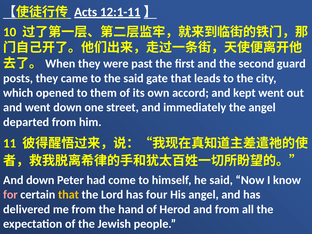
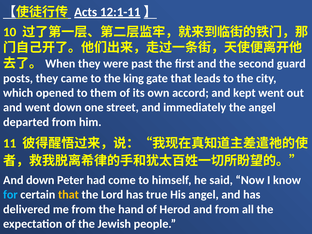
the said: said -> king
for colour: pink -> light blue
four: four -> true
